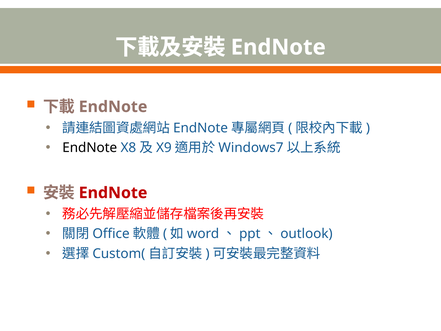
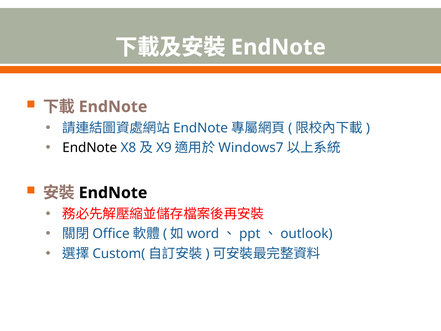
EndNote at (113, 193) colour: red -> black
